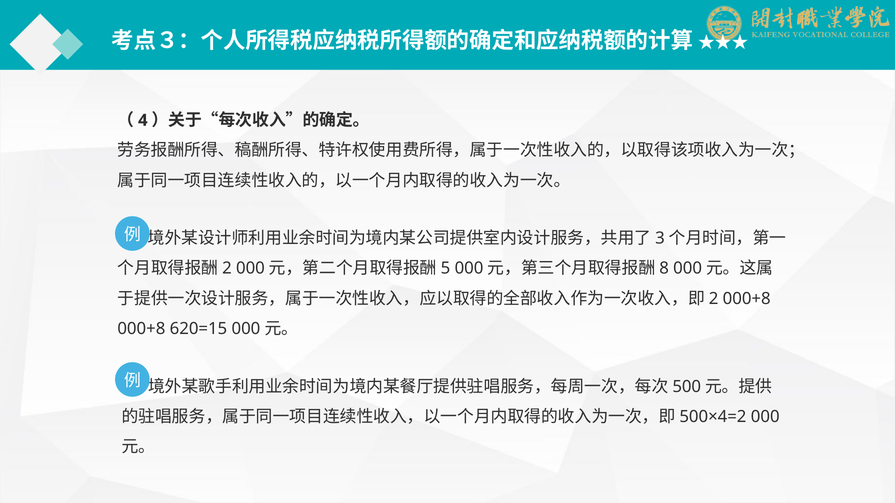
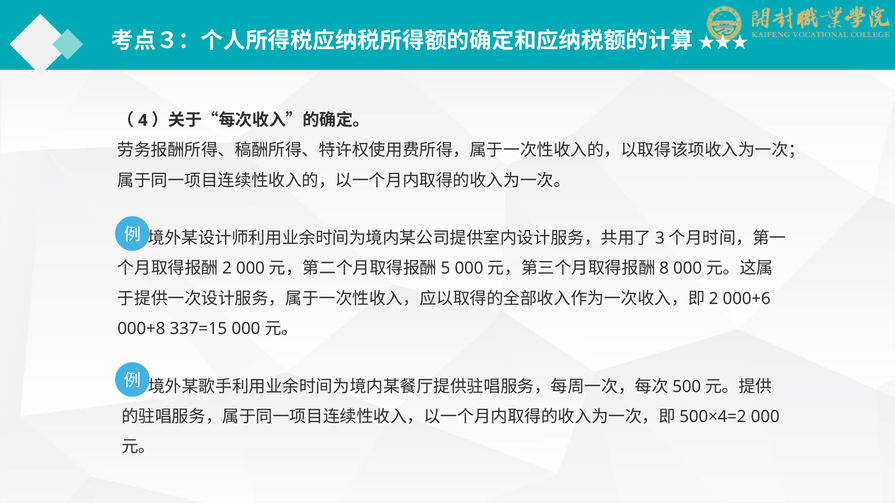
000+8 at (747, 299): 000+8 -> 000+6
620=15: 620=15 -> 337=15
